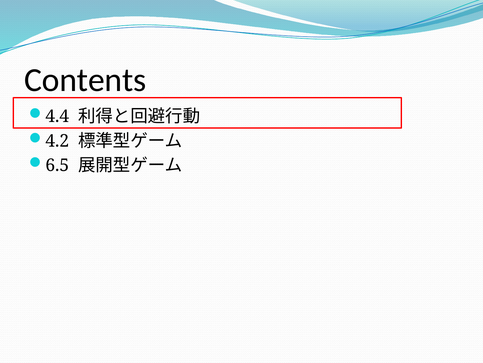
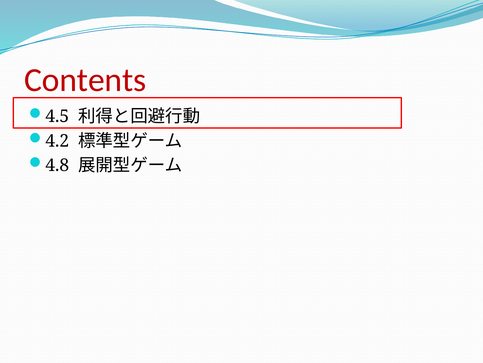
Contents colour: black -> red
4.4: 4.4 -> 4.5
6.5: 6.5 -> 4.8
